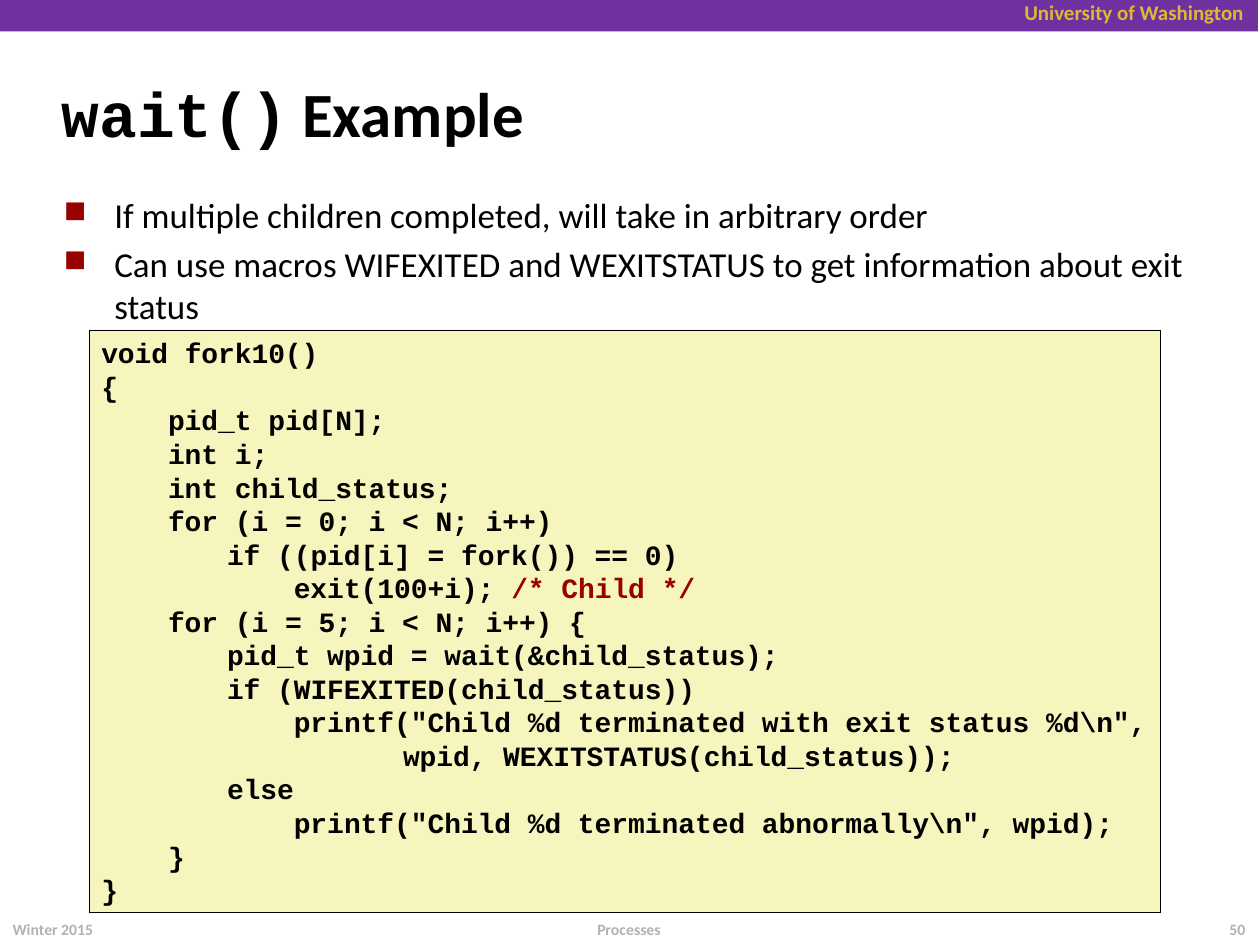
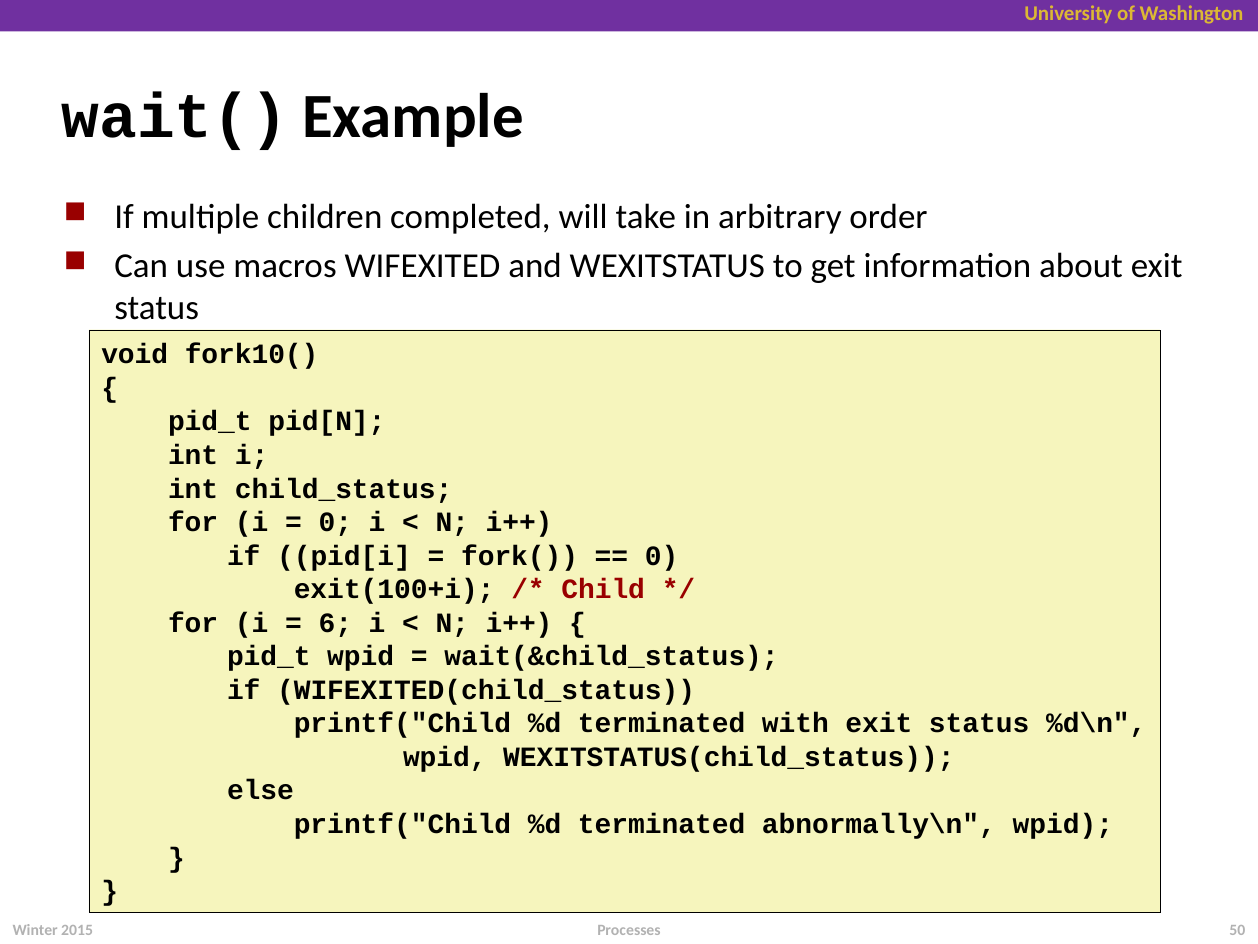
5: 5 -> 6
